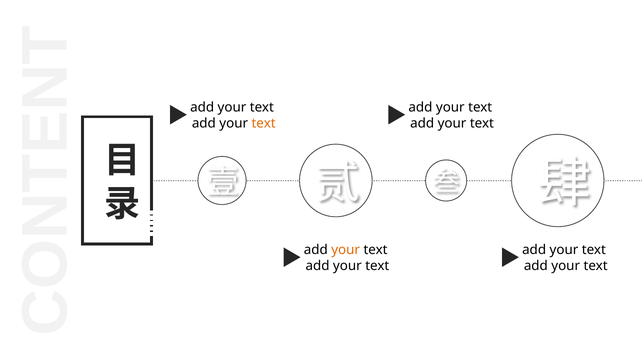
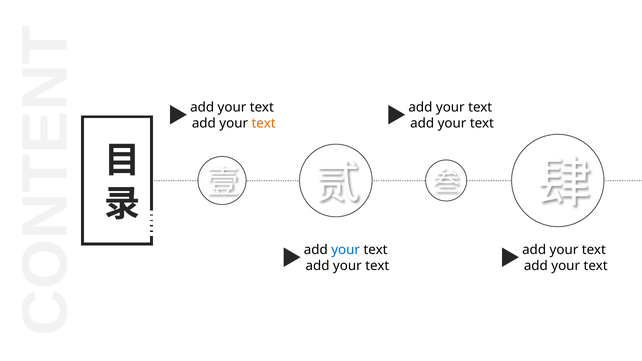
your at (346, 250) colour: orange -> blue
